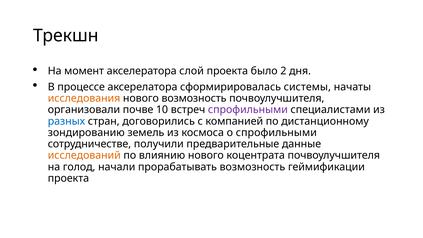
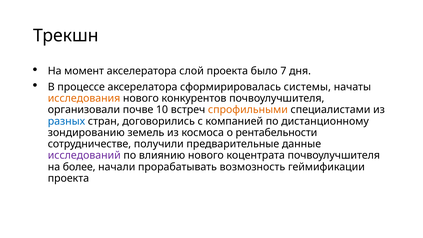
2: 2 -> 7
нового возмозность: возмозность -> конкурентов
спрофильными at (248, 110) colour: purple -> orange
о спрофильными: спрофильными -> рентабельности
исследований colour: orange -> purple
голод: голод -> более
